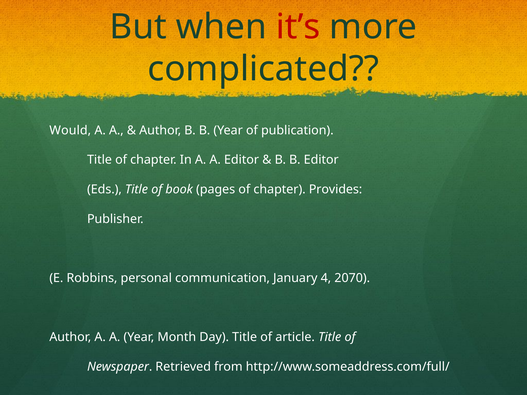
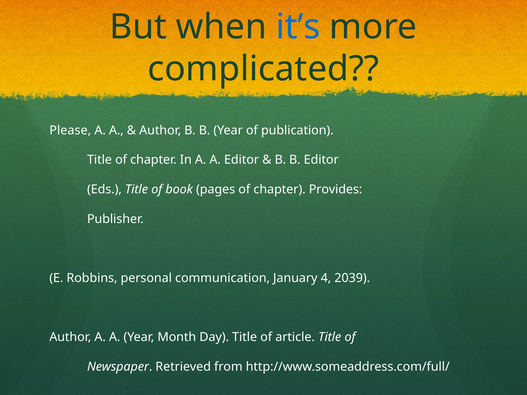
it’s colour: red -> blue
Would: Would -> Please
2070: 2070 -> 2039
